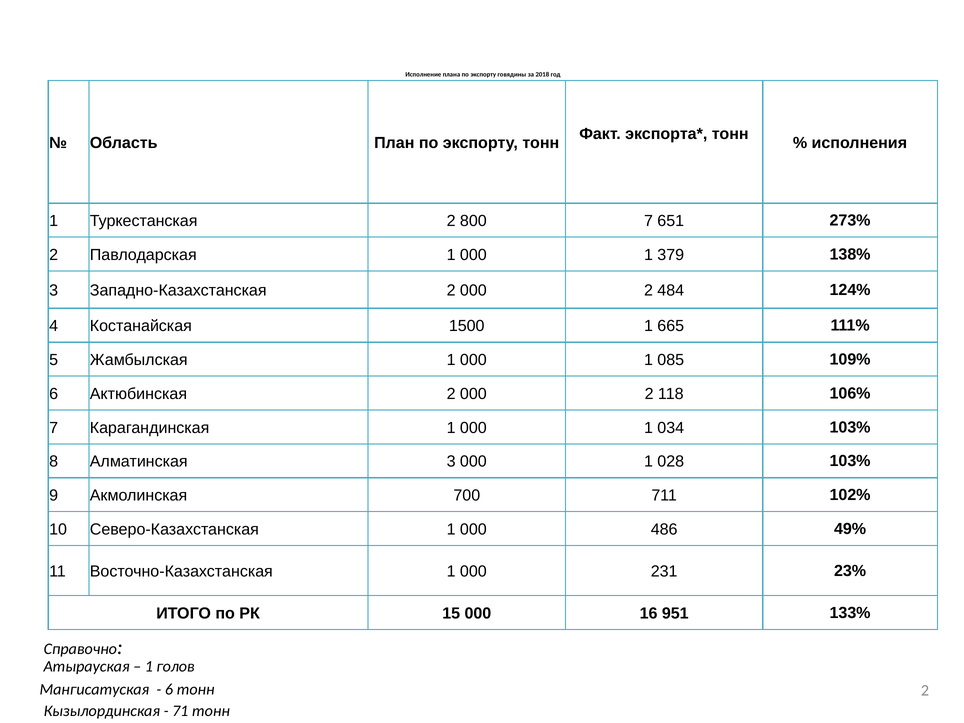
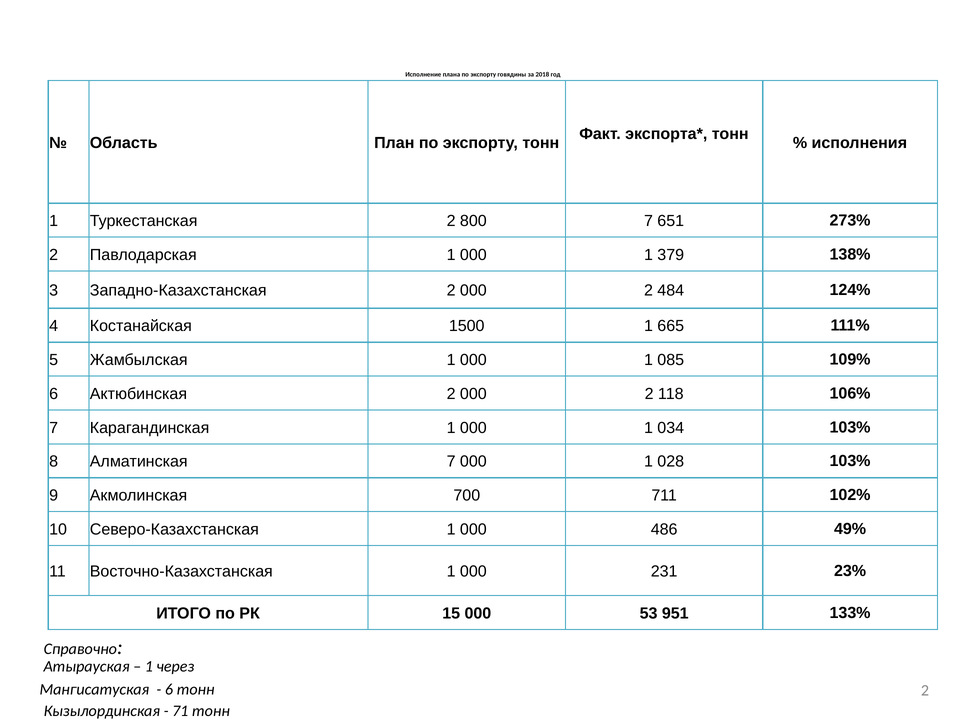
Алматинская 3: 3 -> 7
16: 16 -> 53
голов: голов -> через
